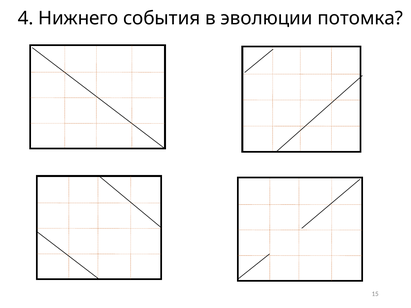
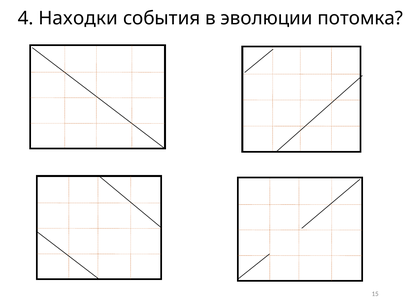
Нижнего: Нижнего -> Находки
